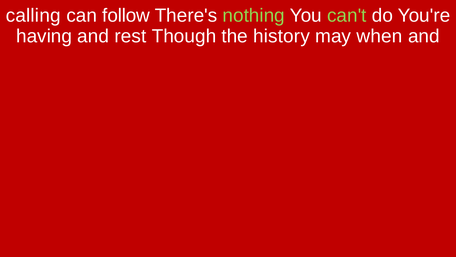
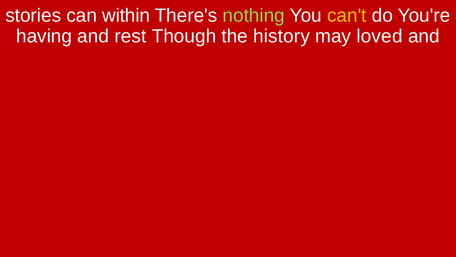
calling: calling -> stories
follow: follow -> within
can't colour: light green -> yellow
when: when -> loved
